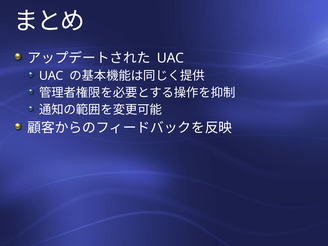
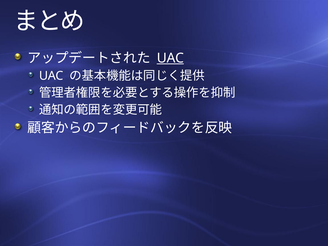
UAC at (170, 58) underline: none -> present
